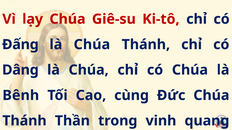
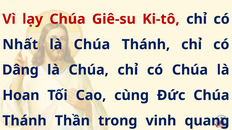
Đấng: Đấng -> Nhất
Bênh: Bênh -> Hoan
